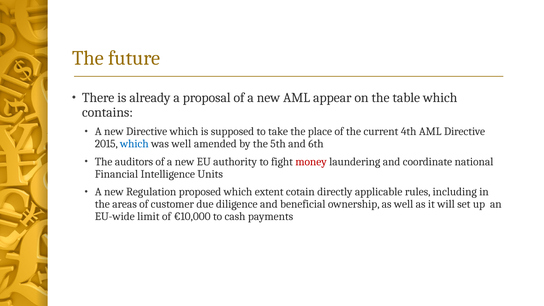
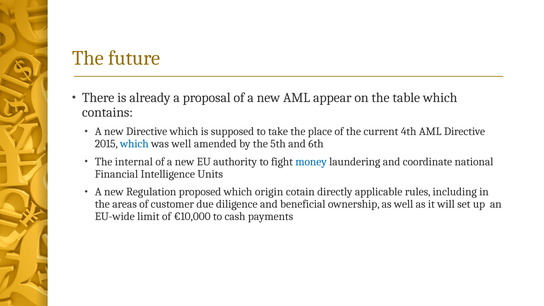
auditors: auditors -> internal
money colour: red -> blue
extent: extent -> origin
